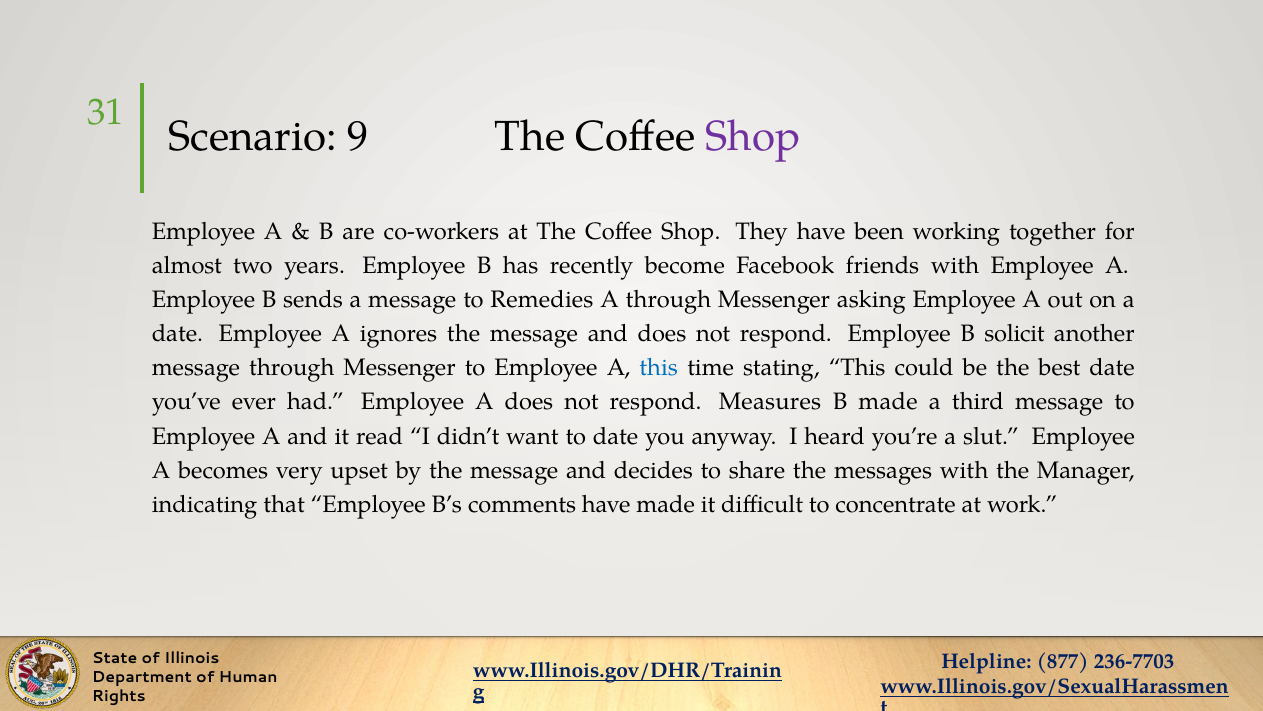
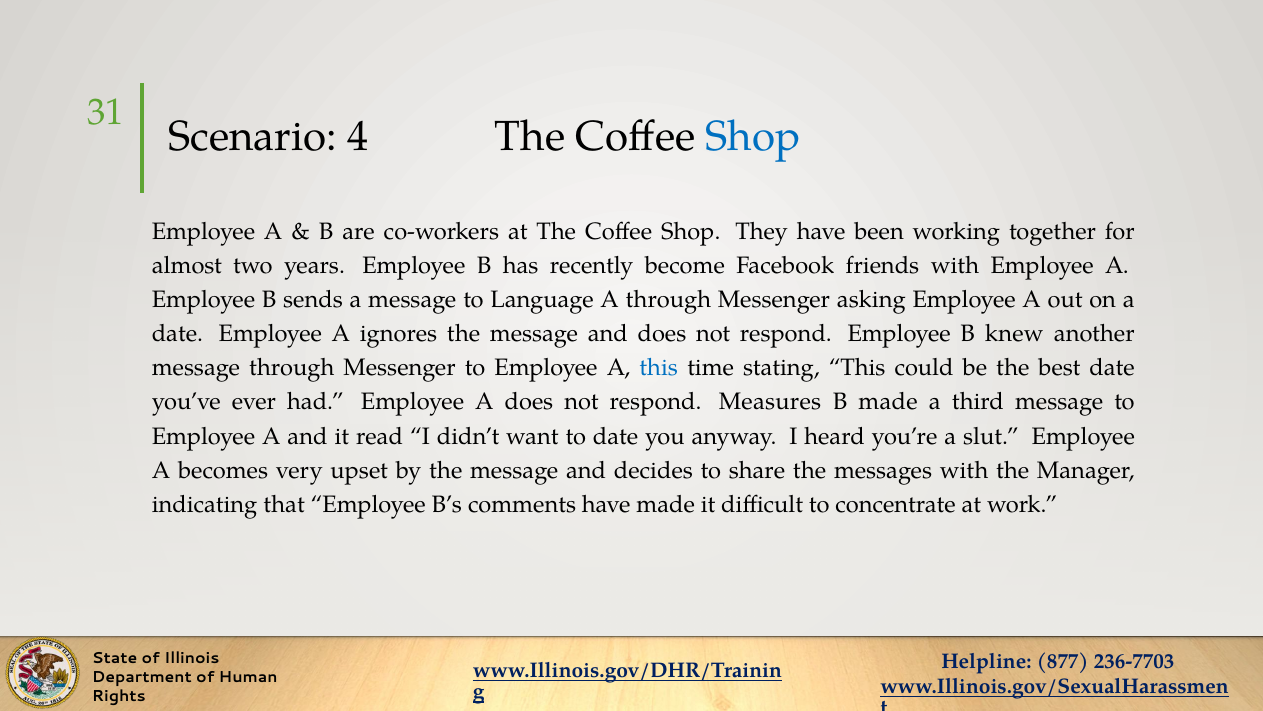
9: 9 -> 4
Shop at (753, 136) colour: purple -> blue
Remedies: Remedies -> Language
solicit: solicit -> knew
